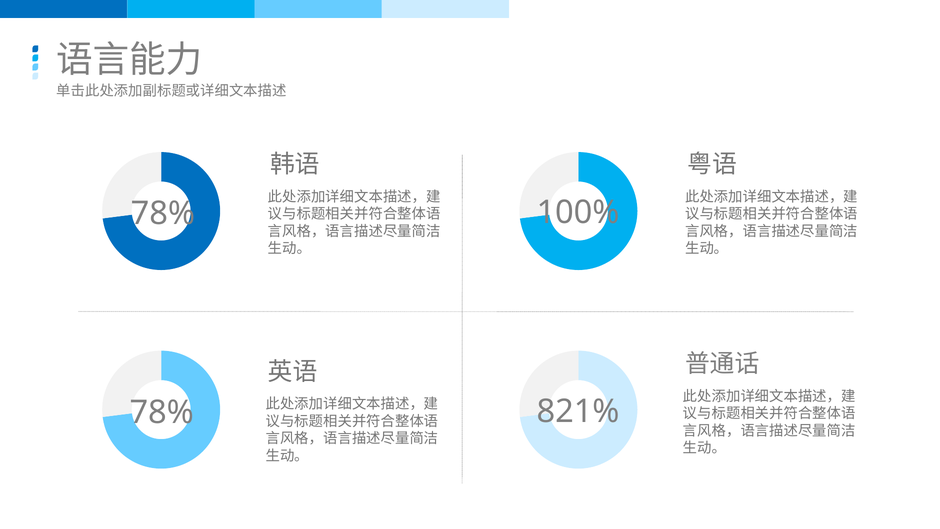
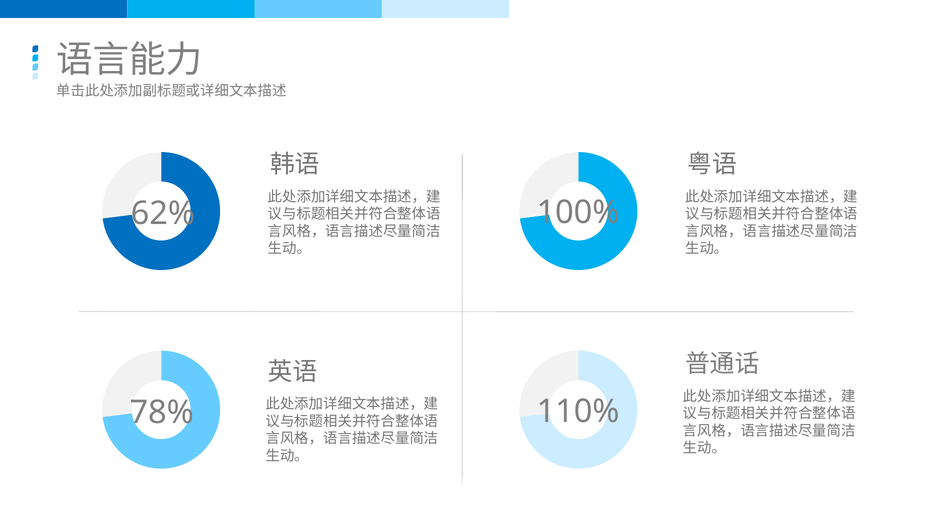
78% at (163, 214): 78% -> 62%
821%: 821% -> 110%
